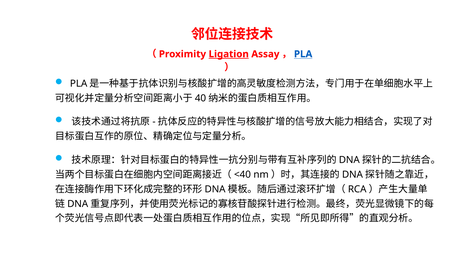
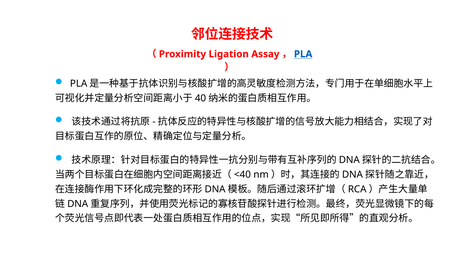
Ligation underline: present -> none
